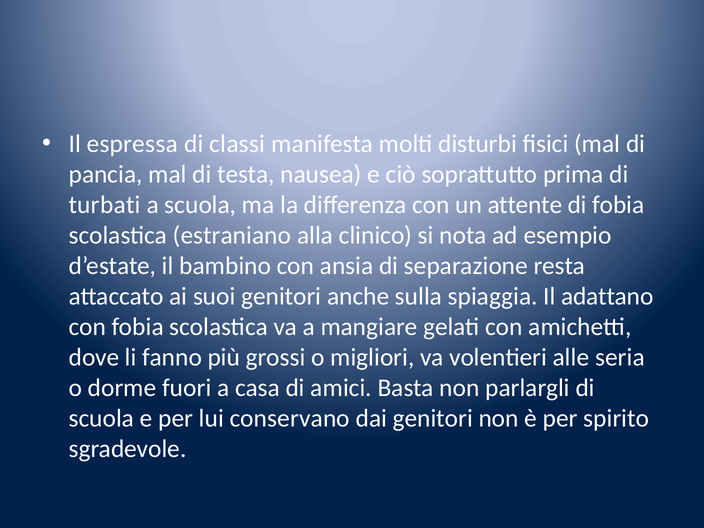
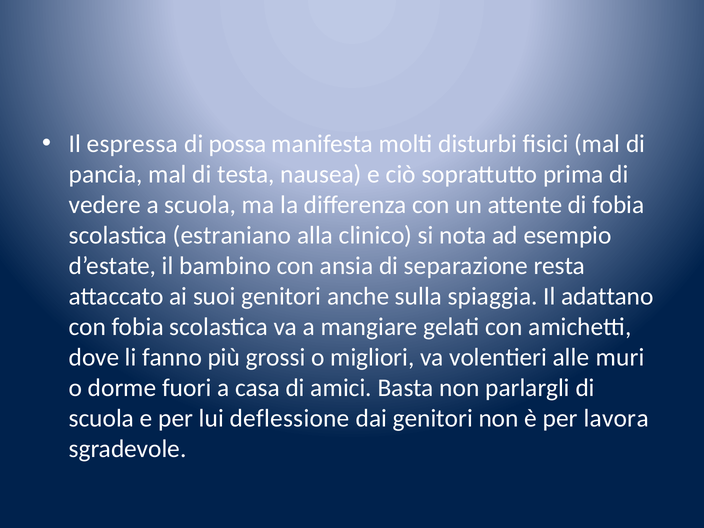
classi: classi -> possa
turbati: turbati -> vedere
seria: seria -> muri
conservano: conservano -> deflessione
spirito: spirito -> lavora
